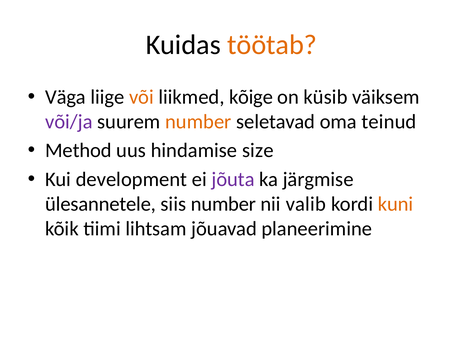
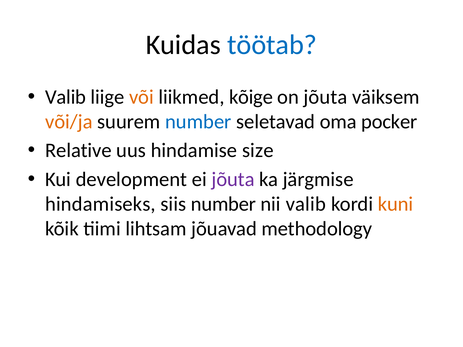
töötab colour: orange -> blue
Väga at (66, 97): Väga -> Valib
on küsib: küsib -> jõuta
või/ja colour: purple -> orange
number at (198, 122) colour: orange -> blue
teinud: teinud -> pocker
Method: Method -> Relative
ülesannetele: ülesannetele -> hindamiseks
planeerimine: planeerimine -> methodology
